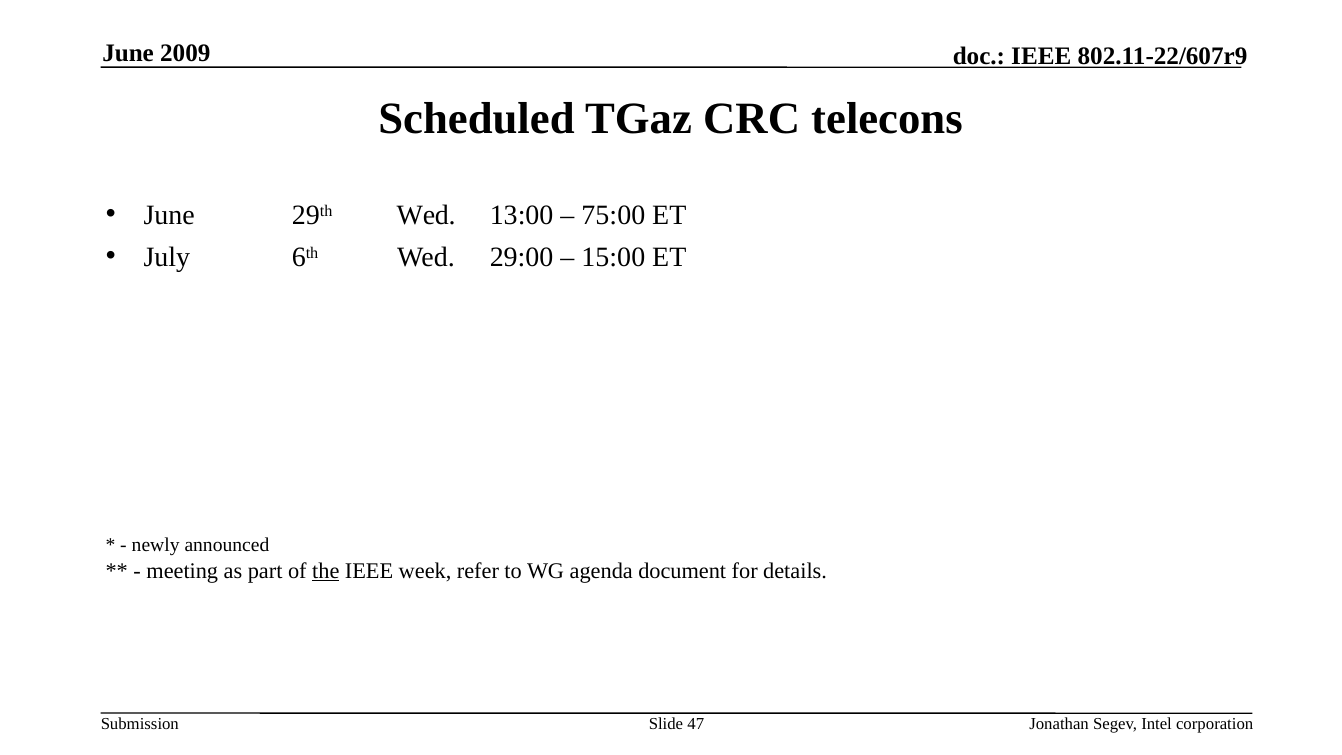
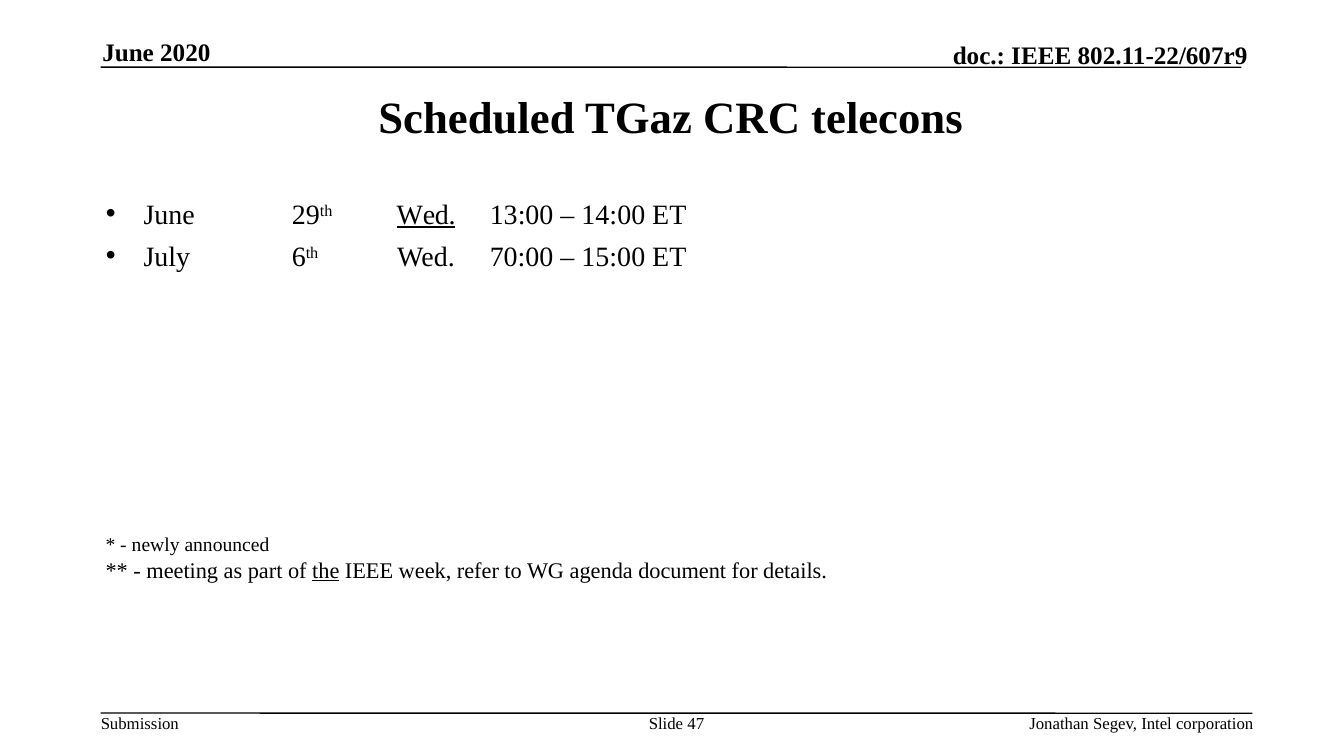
2009: 2009 -> 2020
Wed at (426, 215) underline: none -> present
75:00: 75:00 -> 14:00
29:00: 29:00 -> 70:00
